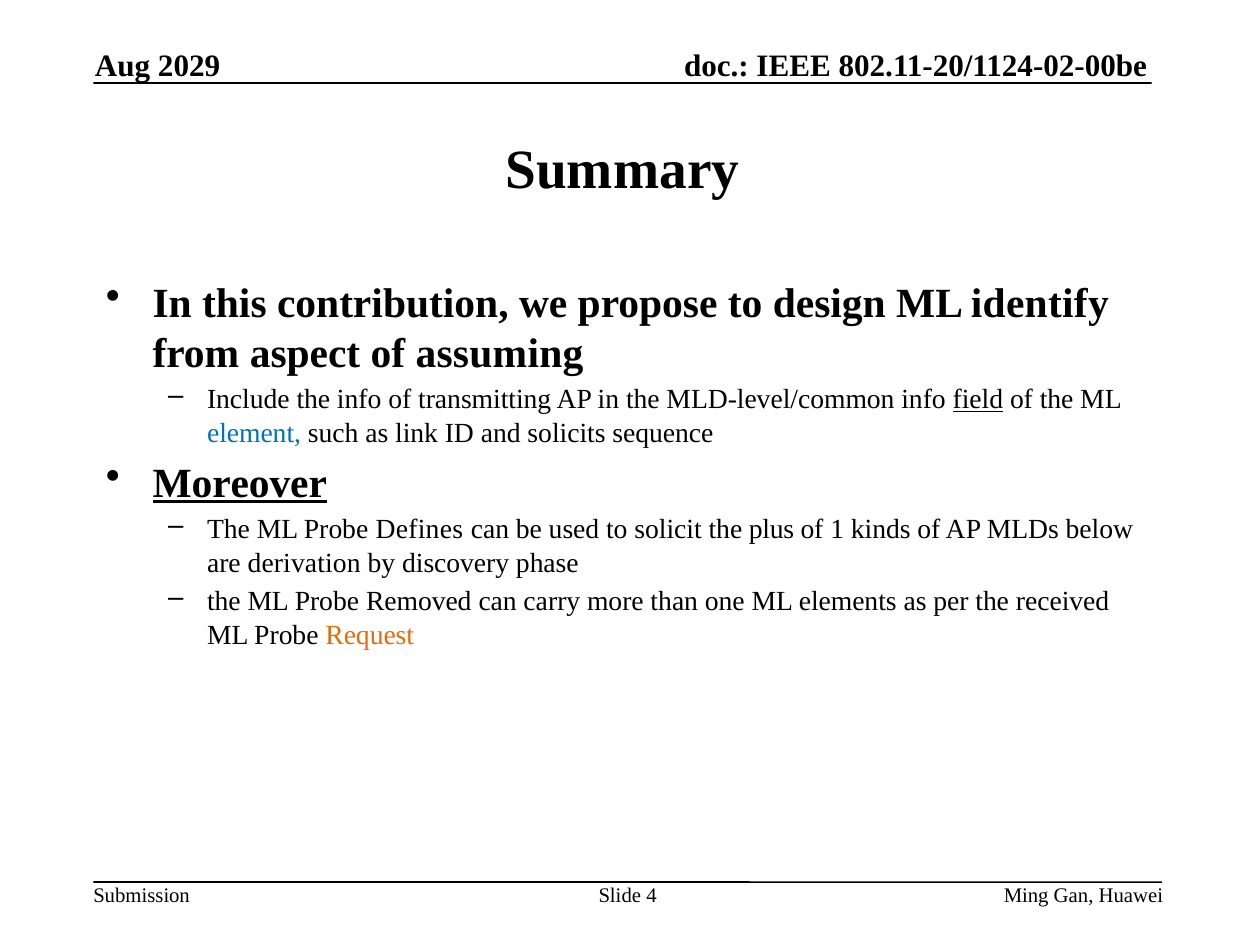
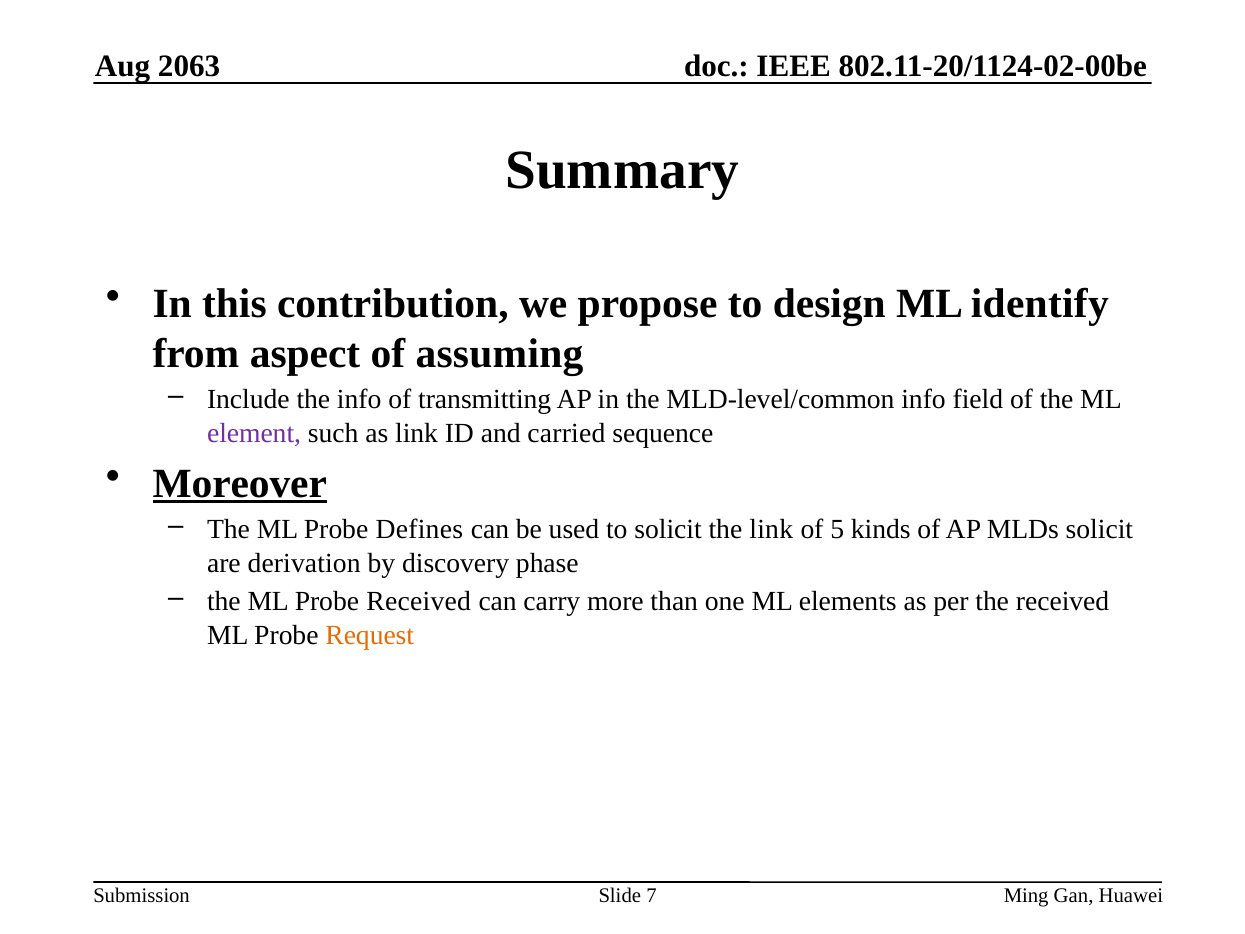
2029: 2029 -> 2063
field underline: present -> none
element colour: blue -> purple
solicits: solicits -> carried
the plus: plus -> link
1: 1 -> 5
MLDs below: below -> solicit
Probe Removed: Removed -> Received
4: 4 -> 7
